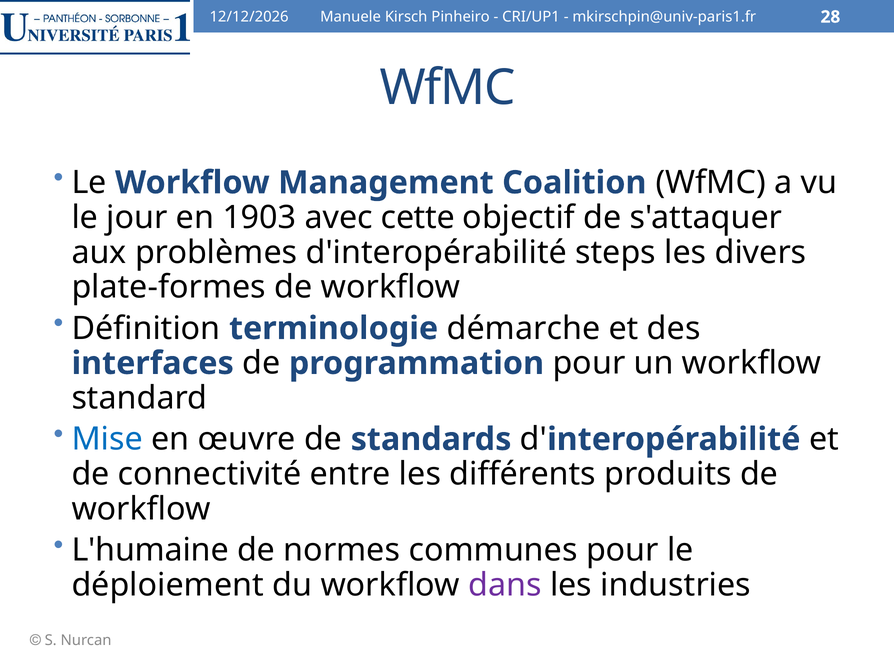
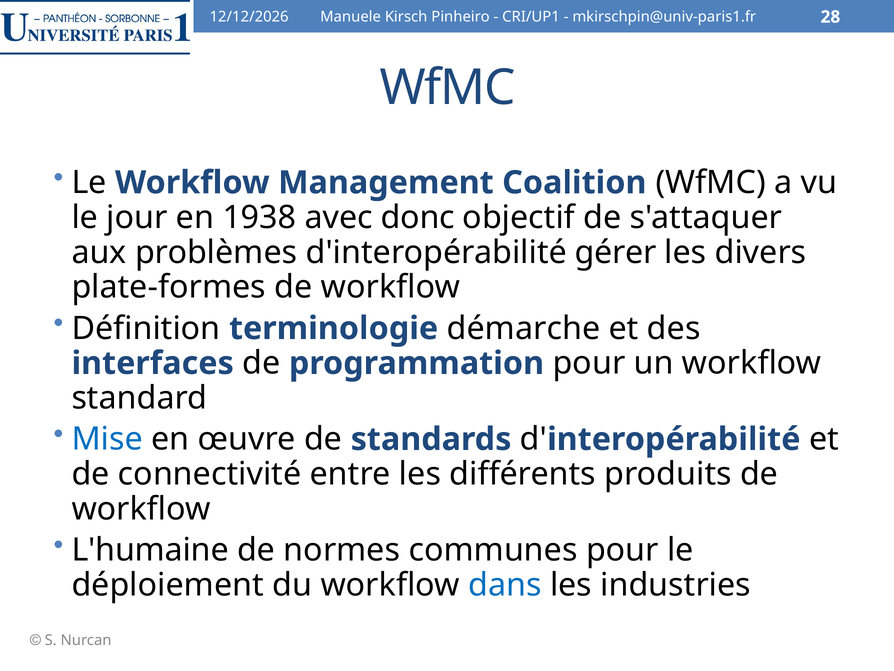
1903: 1903 -> 1938
cette: cette -> donc
steps: steps -> gérer
dans colour: purple -> blue
